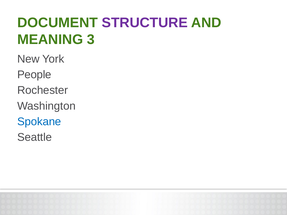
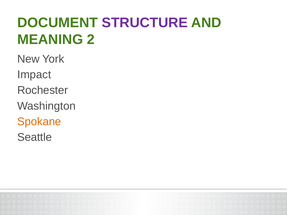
3: 3 -> 2
People: People -> Impact
Spokane colour: blue -> orange
